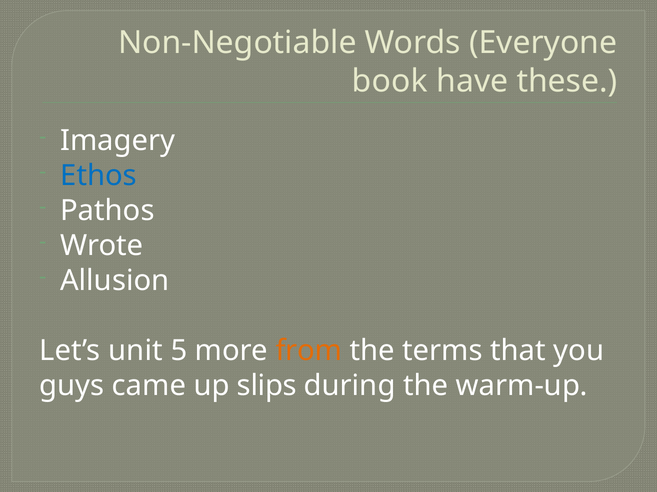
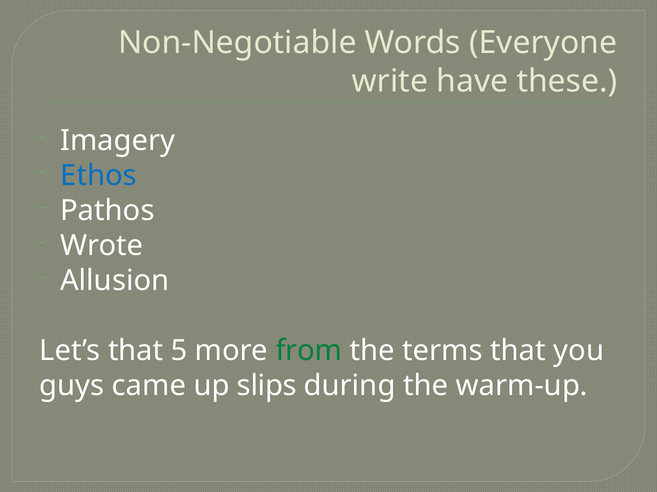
book: book -> write
Let’s unit: unit -> that
from colour: orange -> green
